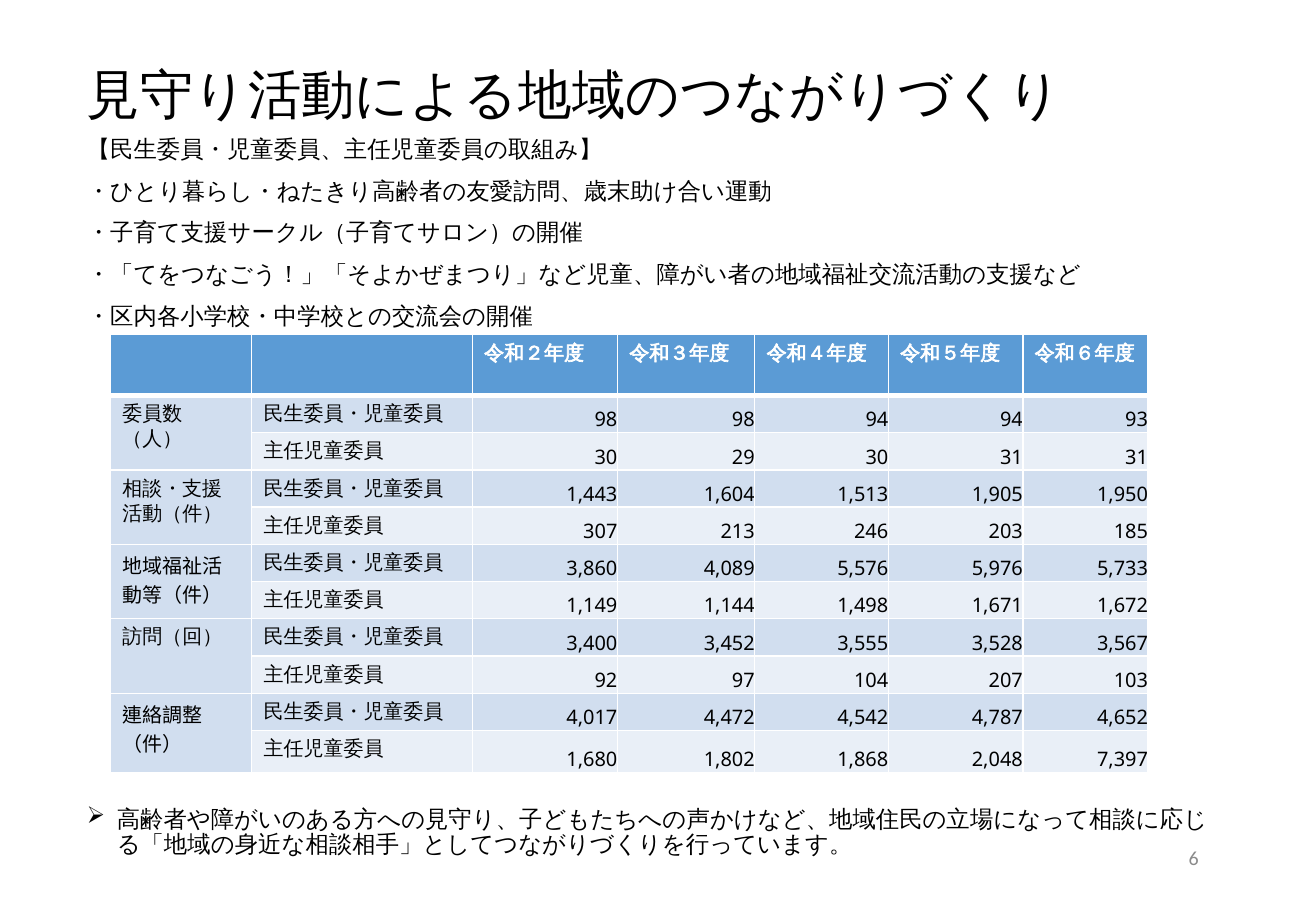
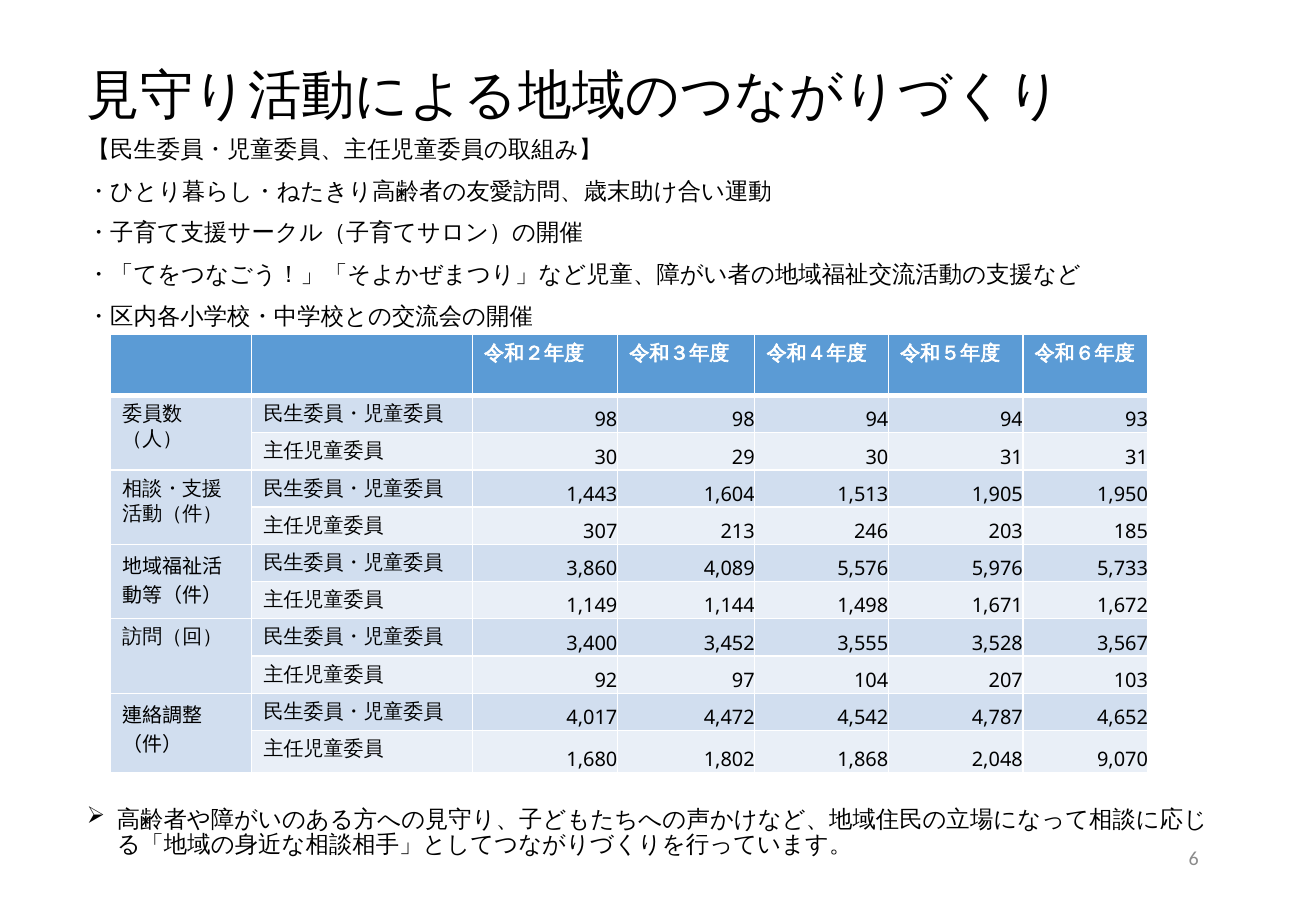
7,397: 7,397 -> 9,070
